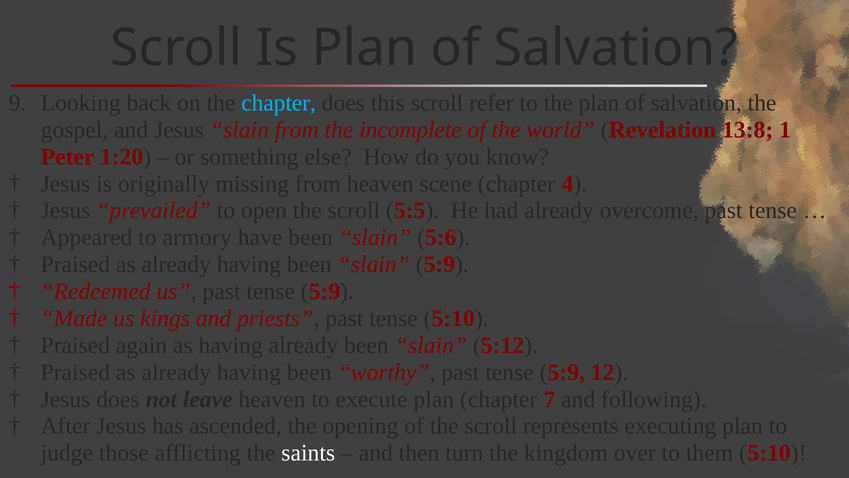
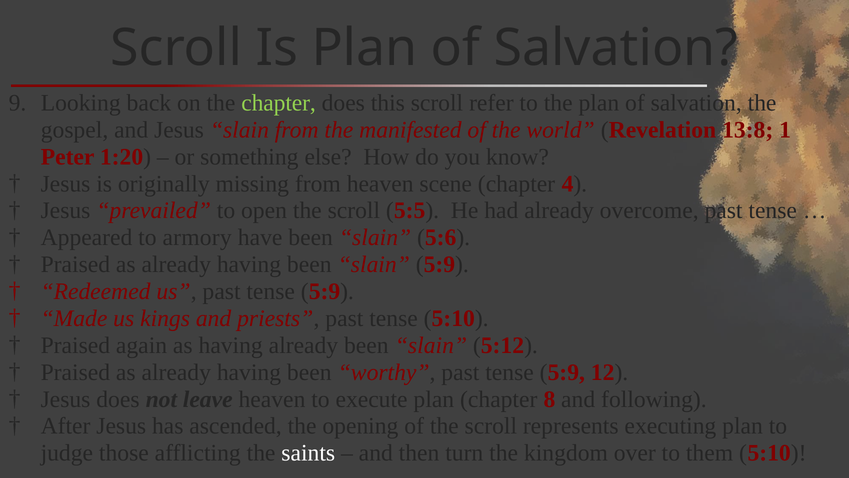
chapter at (279, 103) colour: light blue -> light green
incomplete: incomplete -> manifested
7: 7 -> 8
